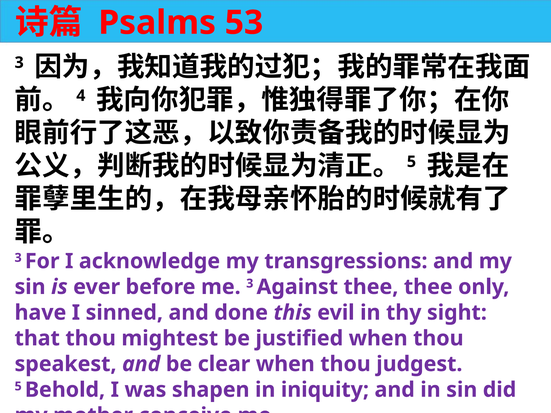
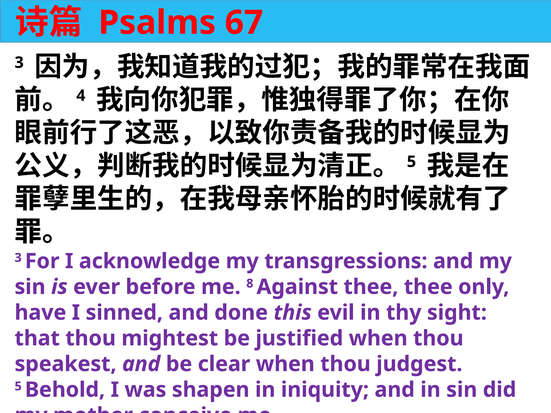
53: 53 -> 67
me 3: 3 -> 8
